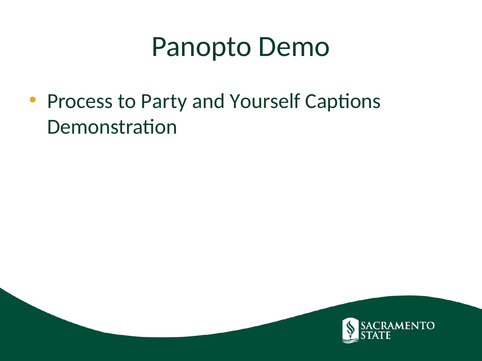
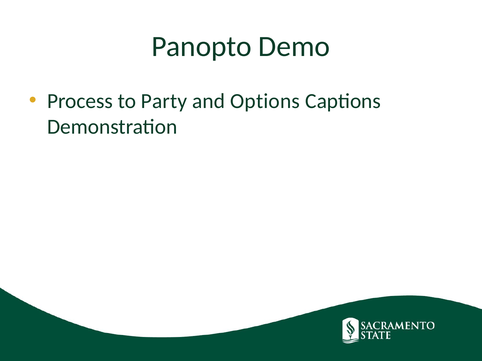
Yourself: Yourself -> Options
